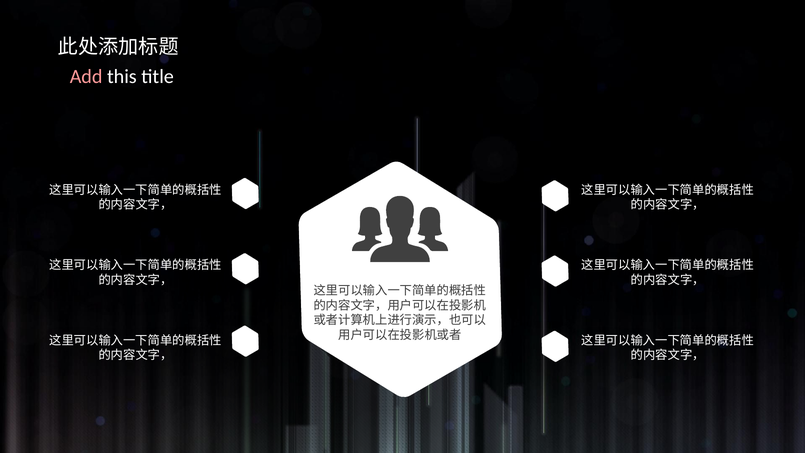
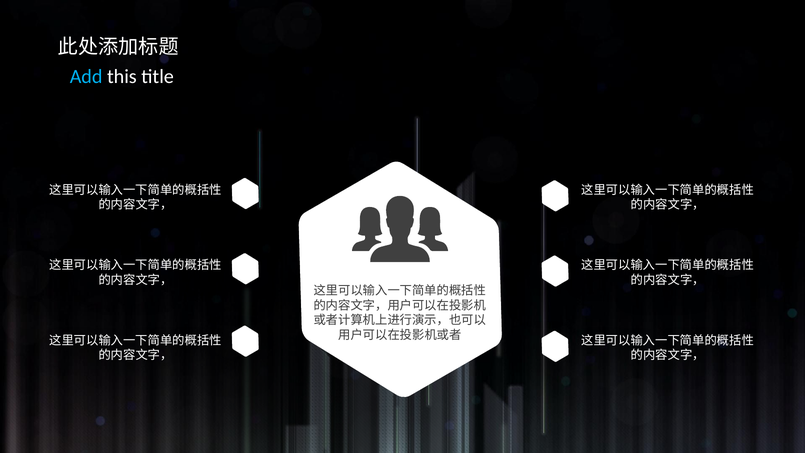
Add colour: pink -> light blue
